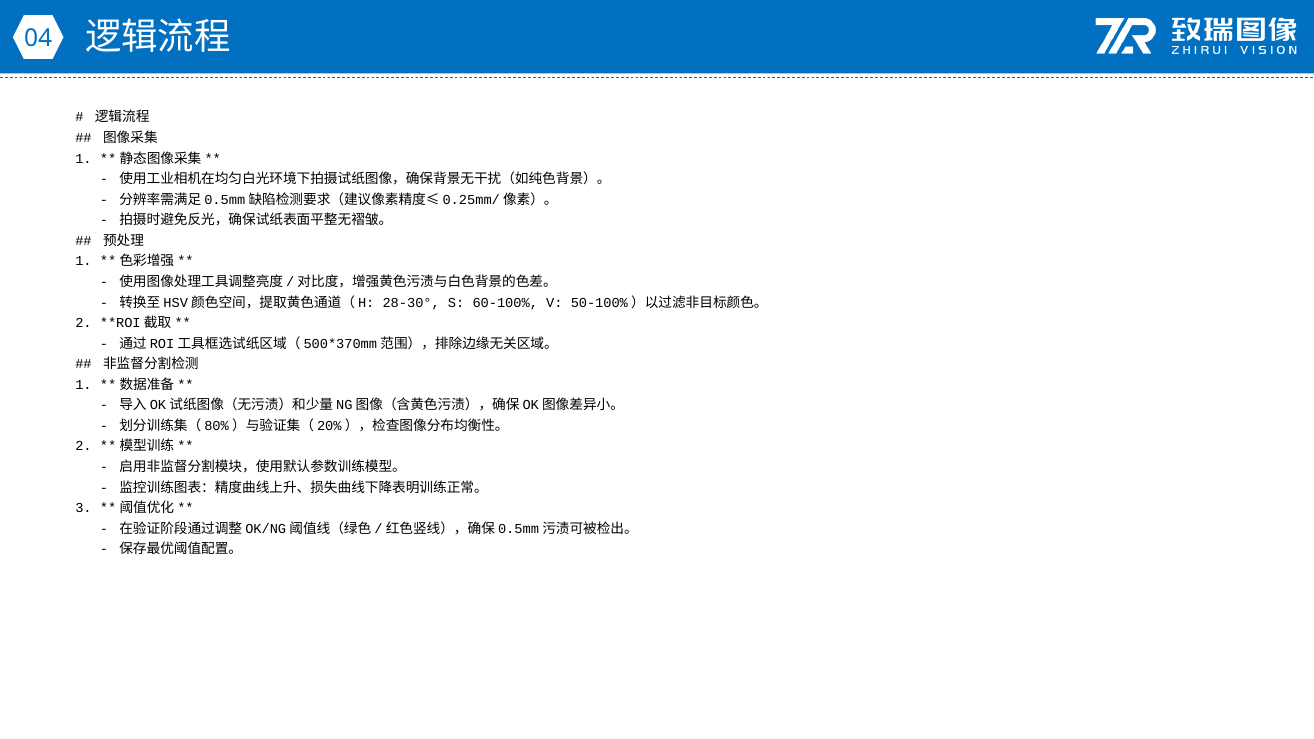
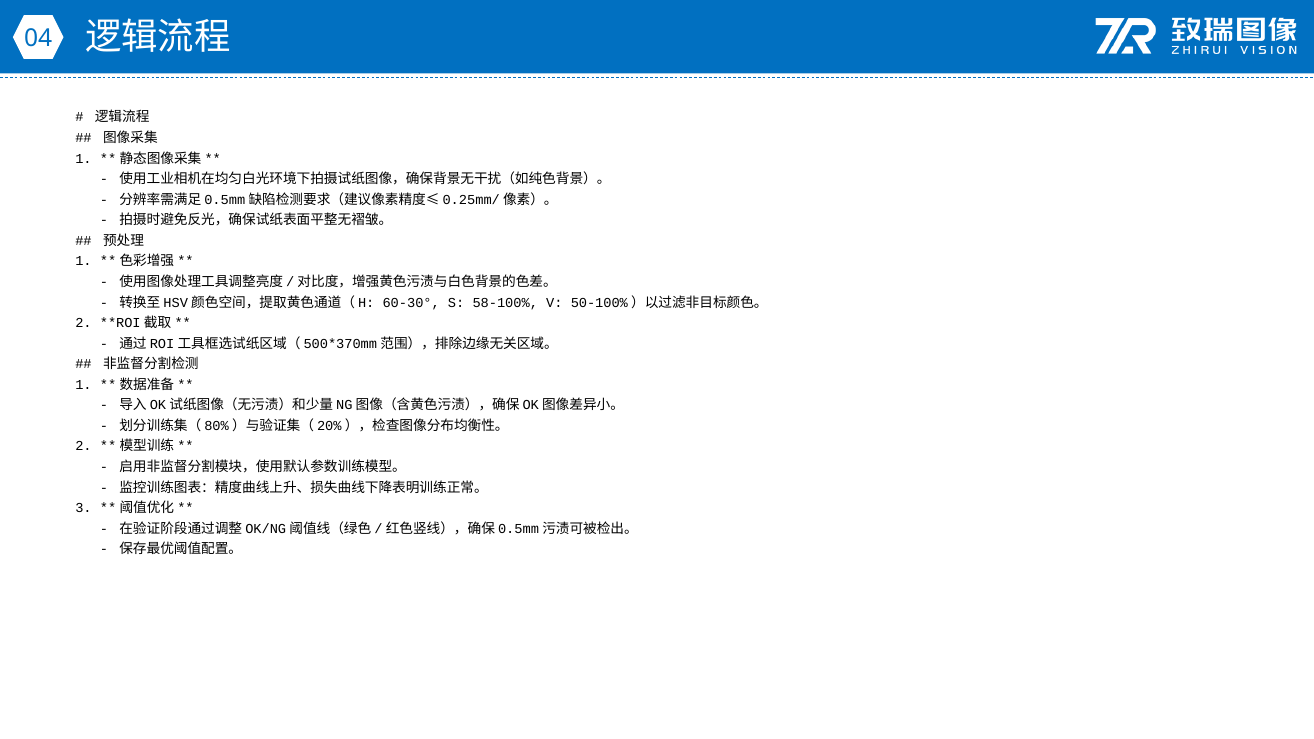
28-30°: 28-30° -> 60-30°
60-100%: 60-100% -> 58-100%
